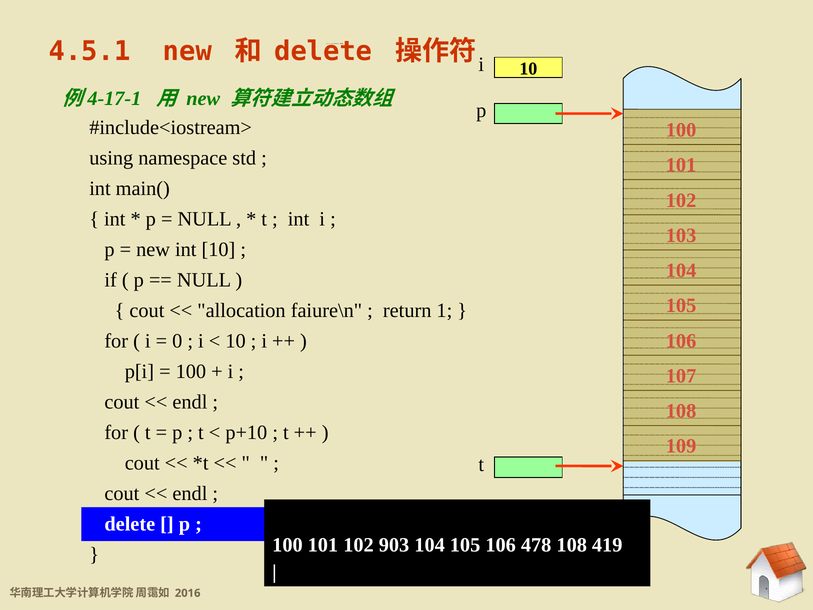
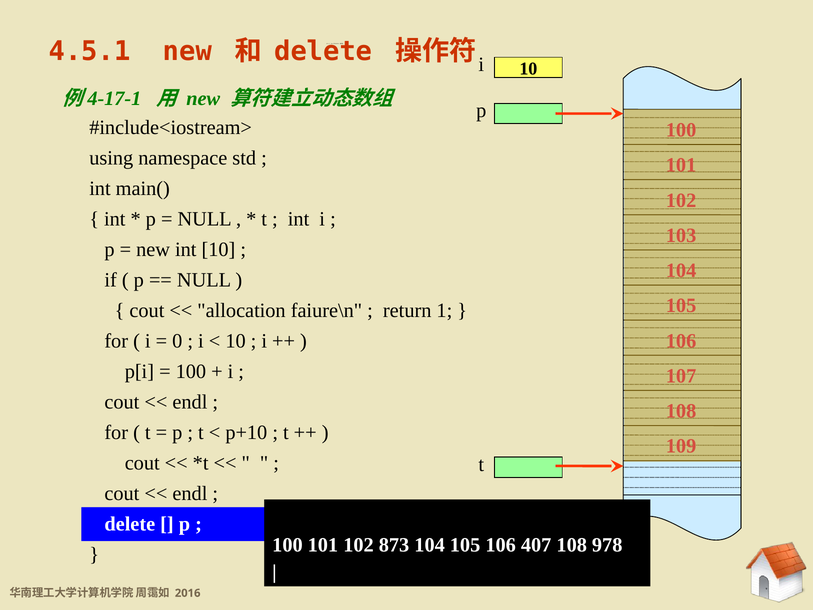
903: 903 -> 873
478: 478 -> 407
419: 419 -> 978
